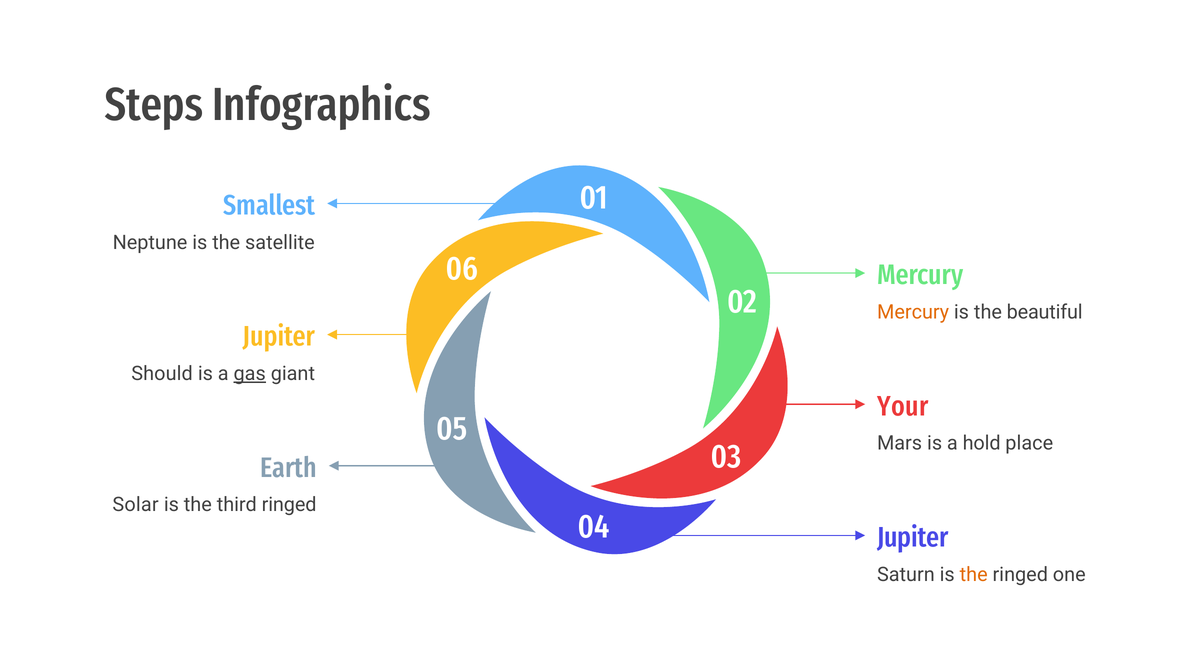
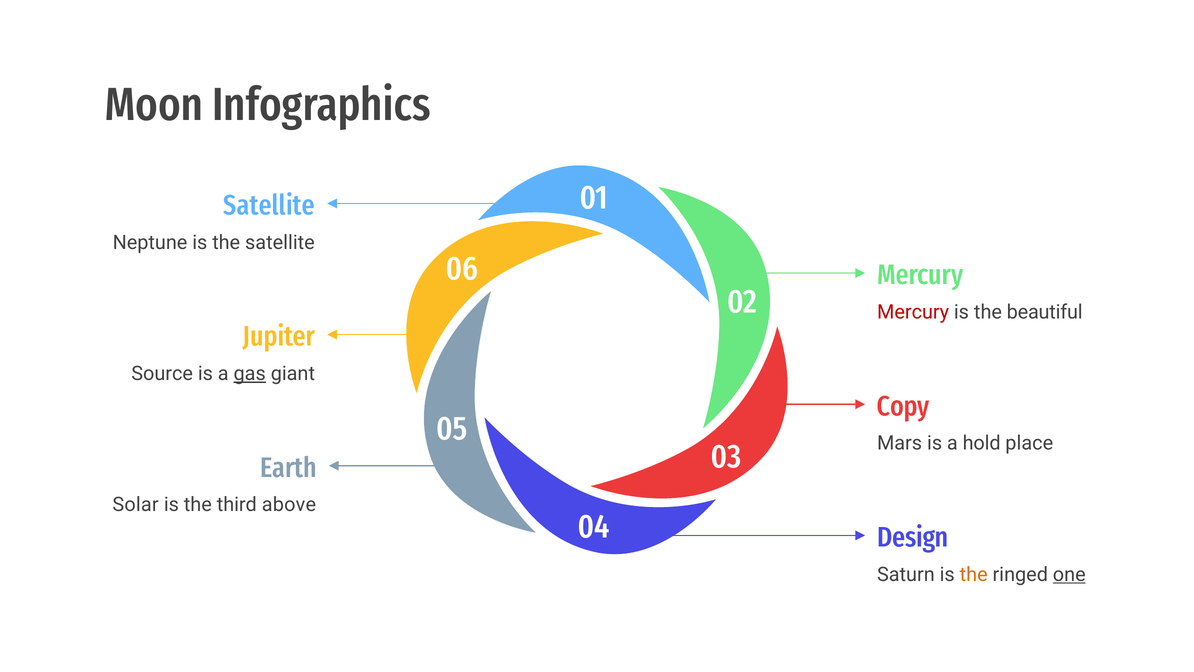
Steps: Steps -> Moon
Smallest at (269, 205): Smallest -> Satellite
Mercury at (913, 312) colour: orange -> red
Should: Should -> Source
Your: Your -> Copy
third ringed: ringed -> above
Jupiter at (913, 537): Jupiter -> Design
one underline: none -> present
